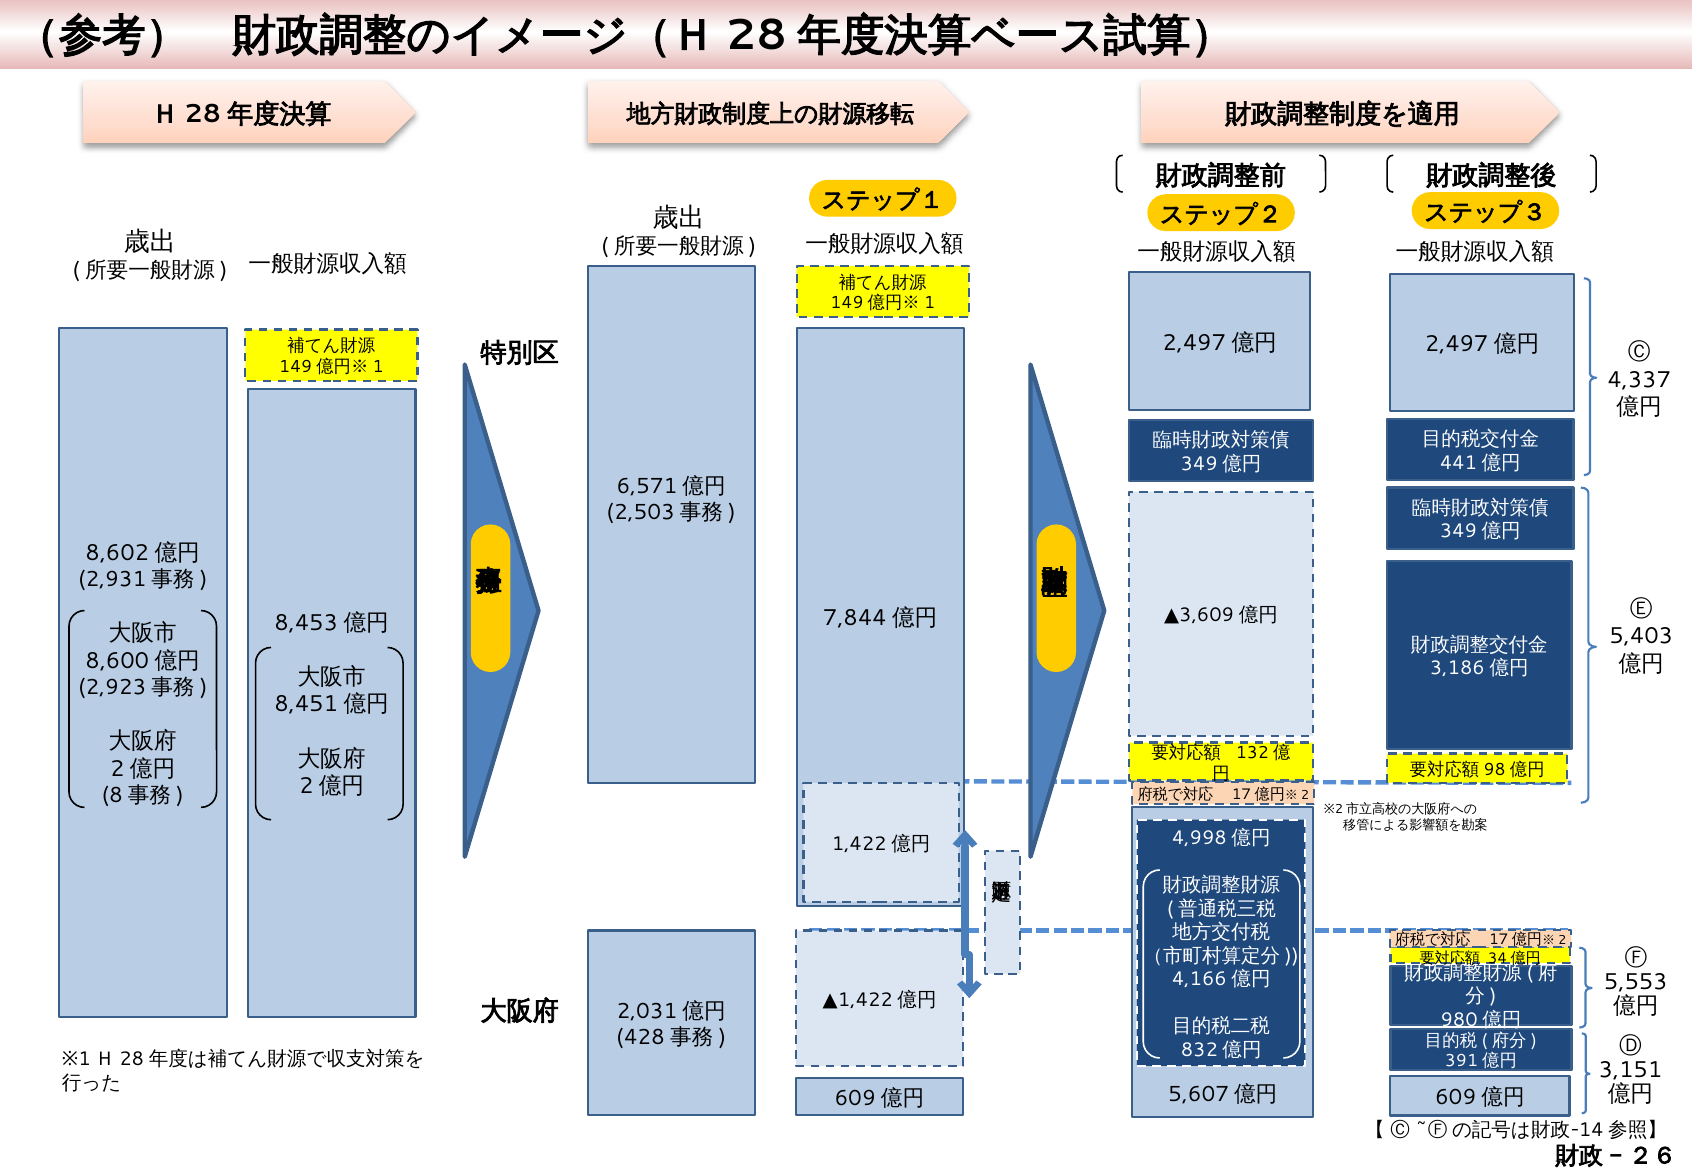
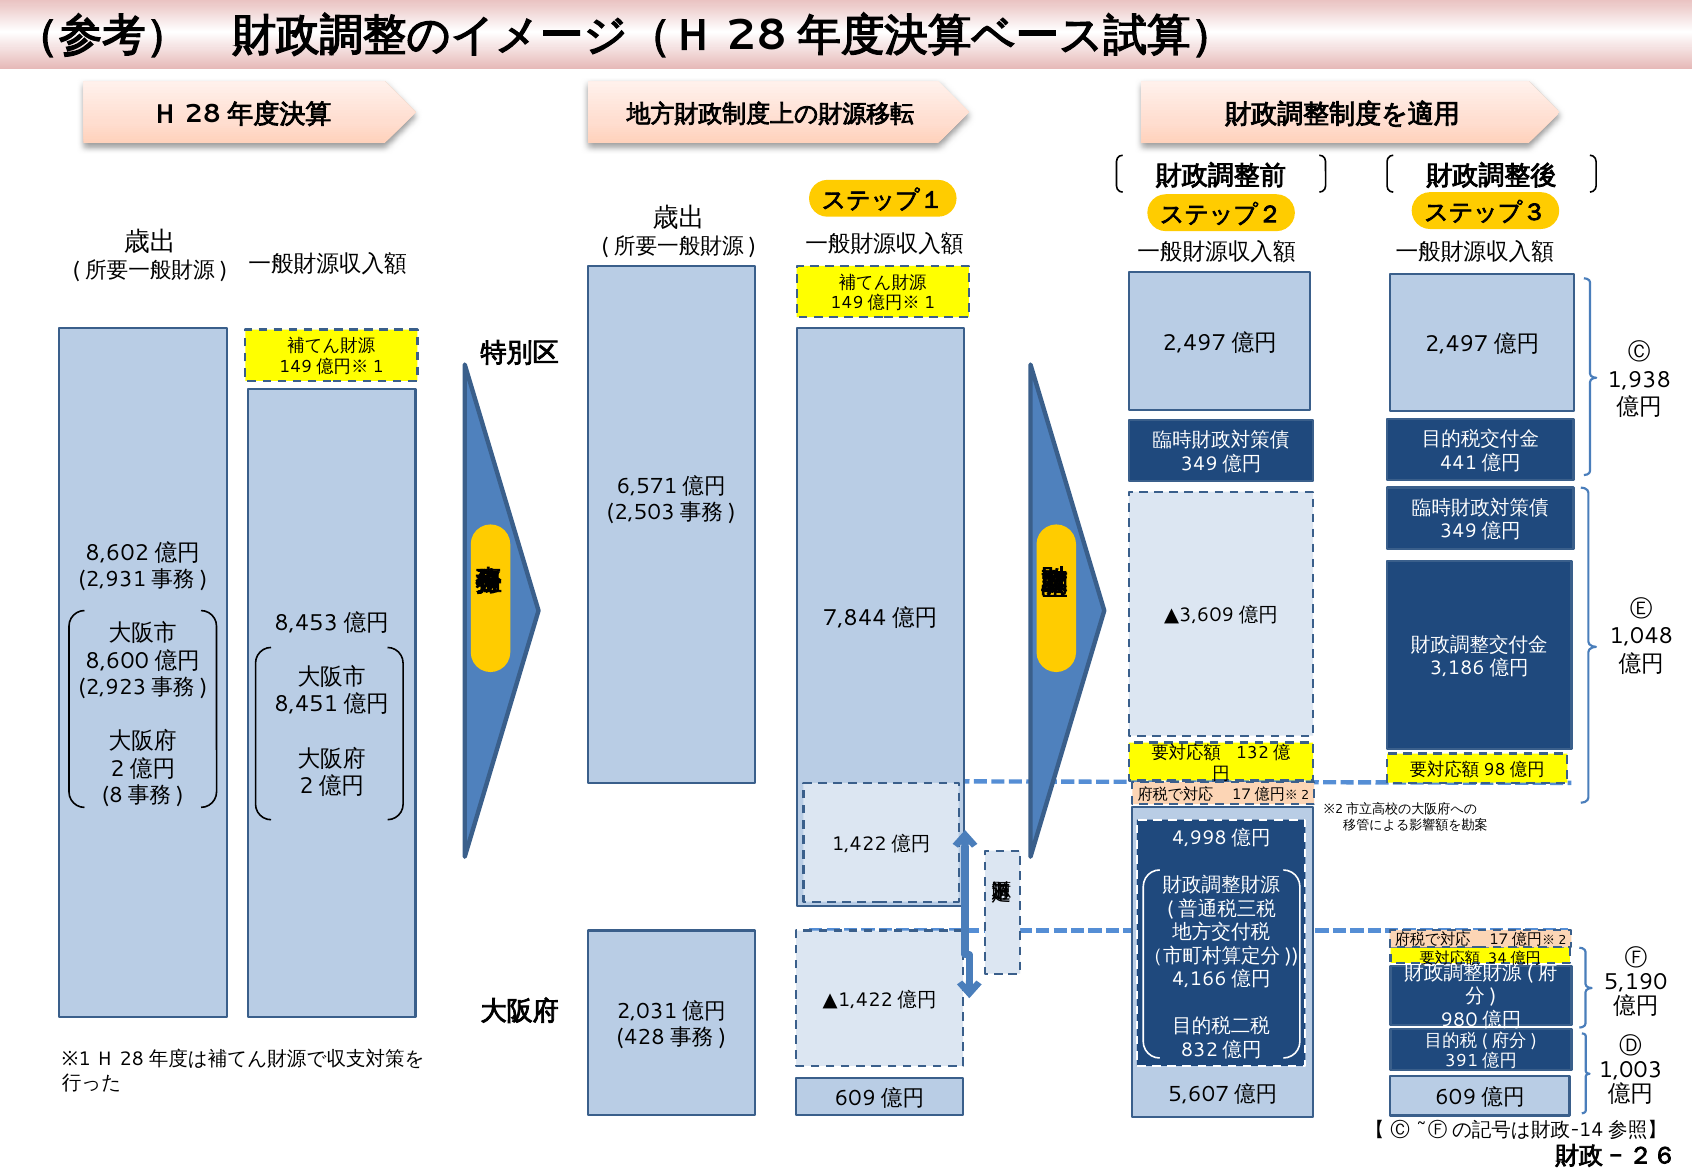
4,337: 4,337 -> 1,938
5,403: 5,403 -> 1,048
5,553: 5,553 -> 5,190
3,151: 3,151 -> 1,003
